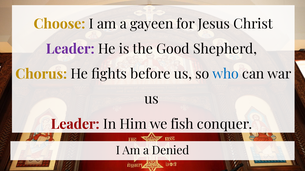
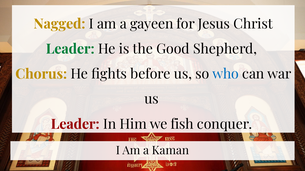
Choose: Choose -> Nagged
Leader at (70, 49) colour: purple -> green
Denied: Denied -> Kaman
